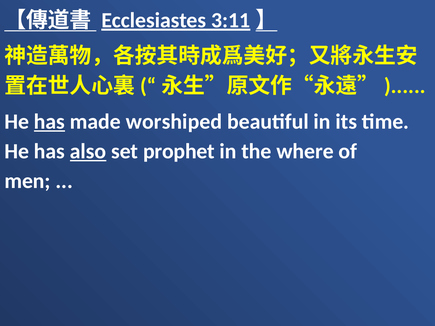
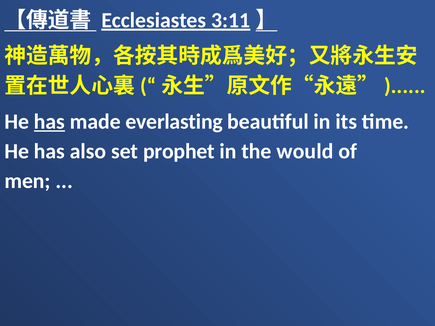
worshiped: worshiped -> everlasting
also underline: present -> none
where: where -> would
